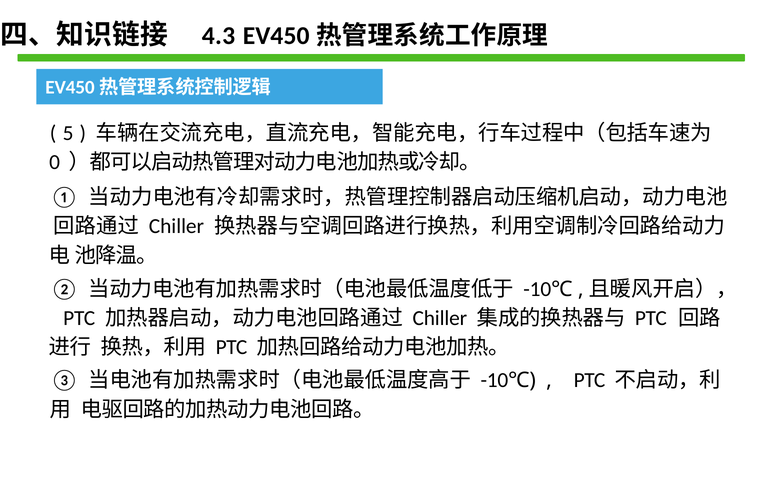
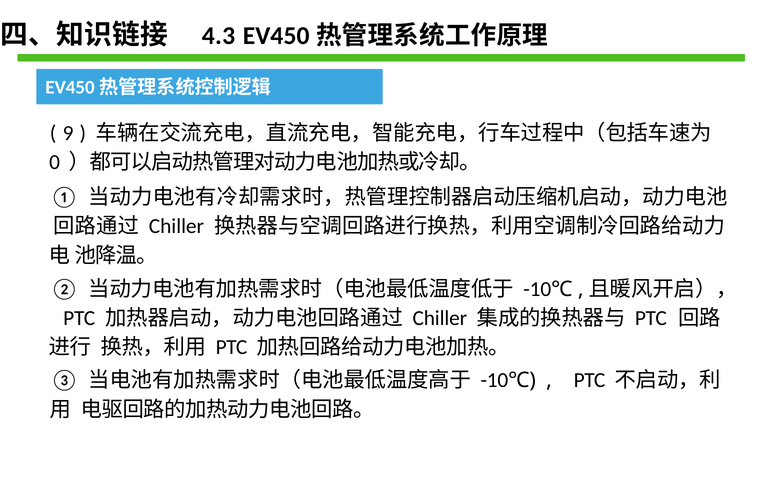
5: 5 -> 9
